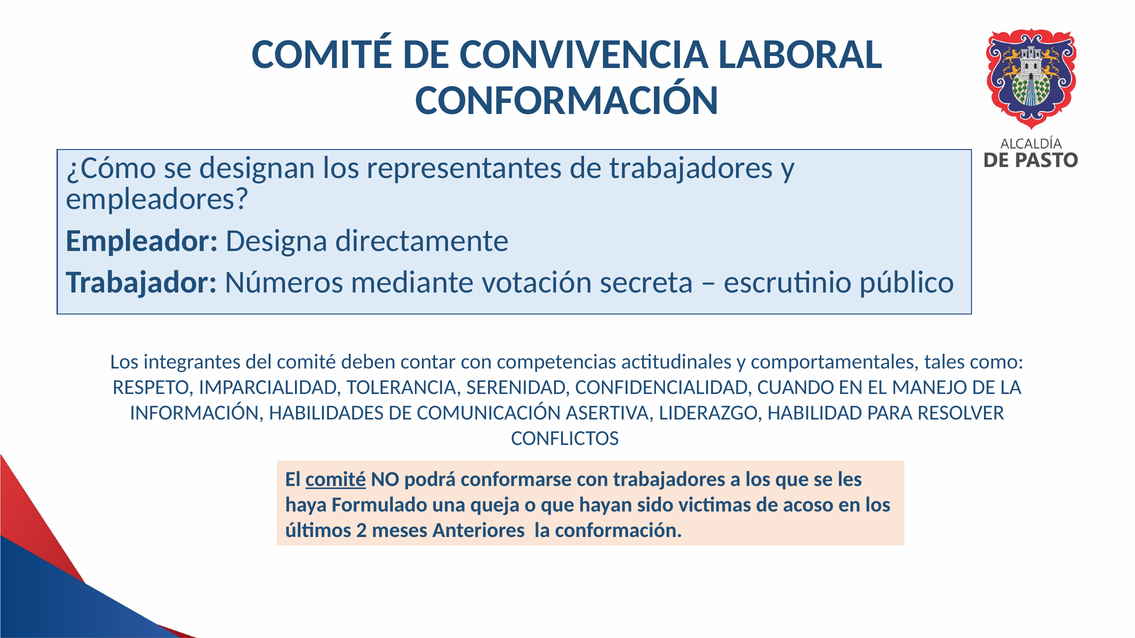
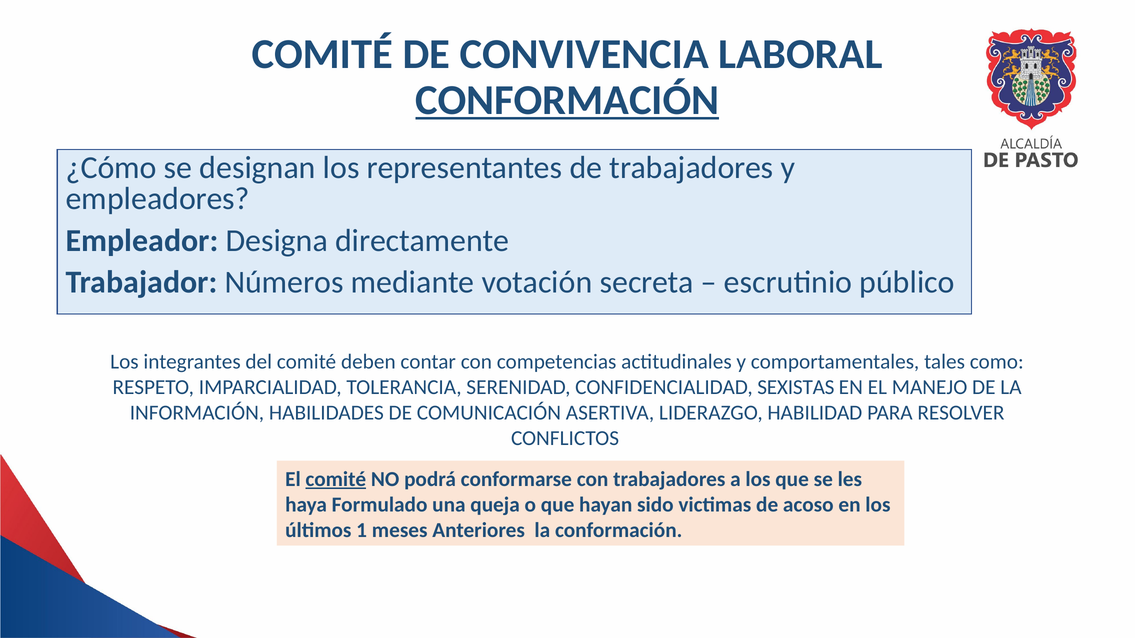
CONFORMACIÓN at (567, 100) underline: none -> present
CUANDO: CUANDO -> SEXISTAS
2: 2 -> 1
